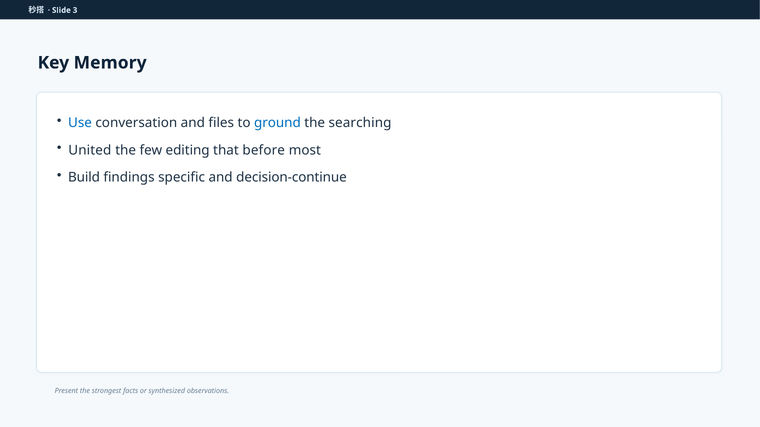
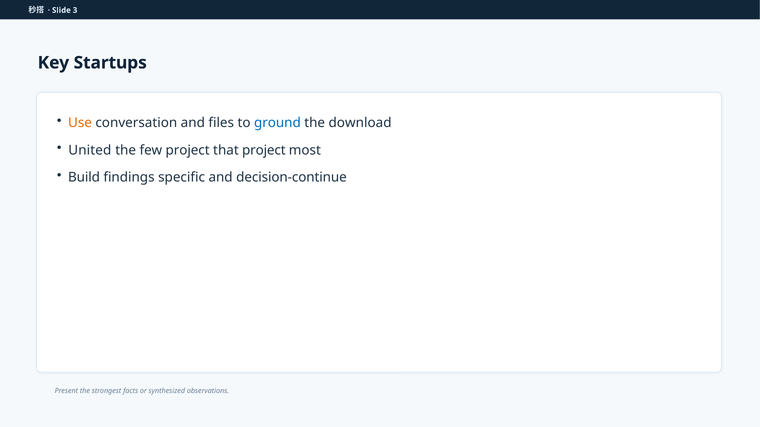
Memory: Memory -> Startups
Use colour: blue -> orange
searching: searching -> download
few editing: editing -> project
that before: before -> project
